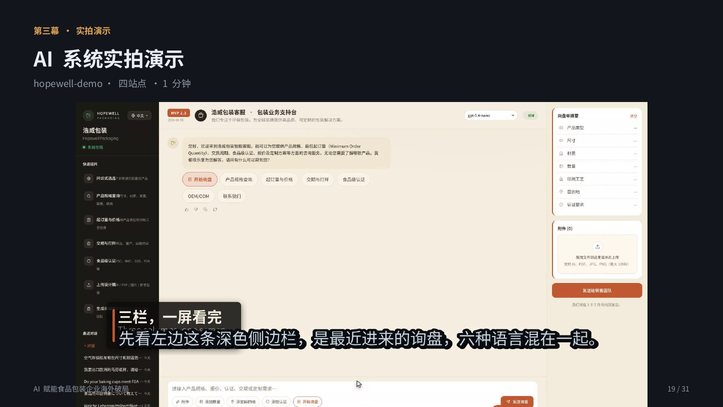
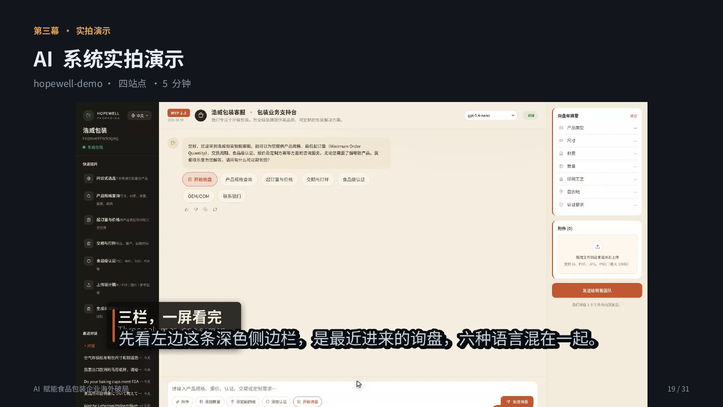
1: 1 -> 5
